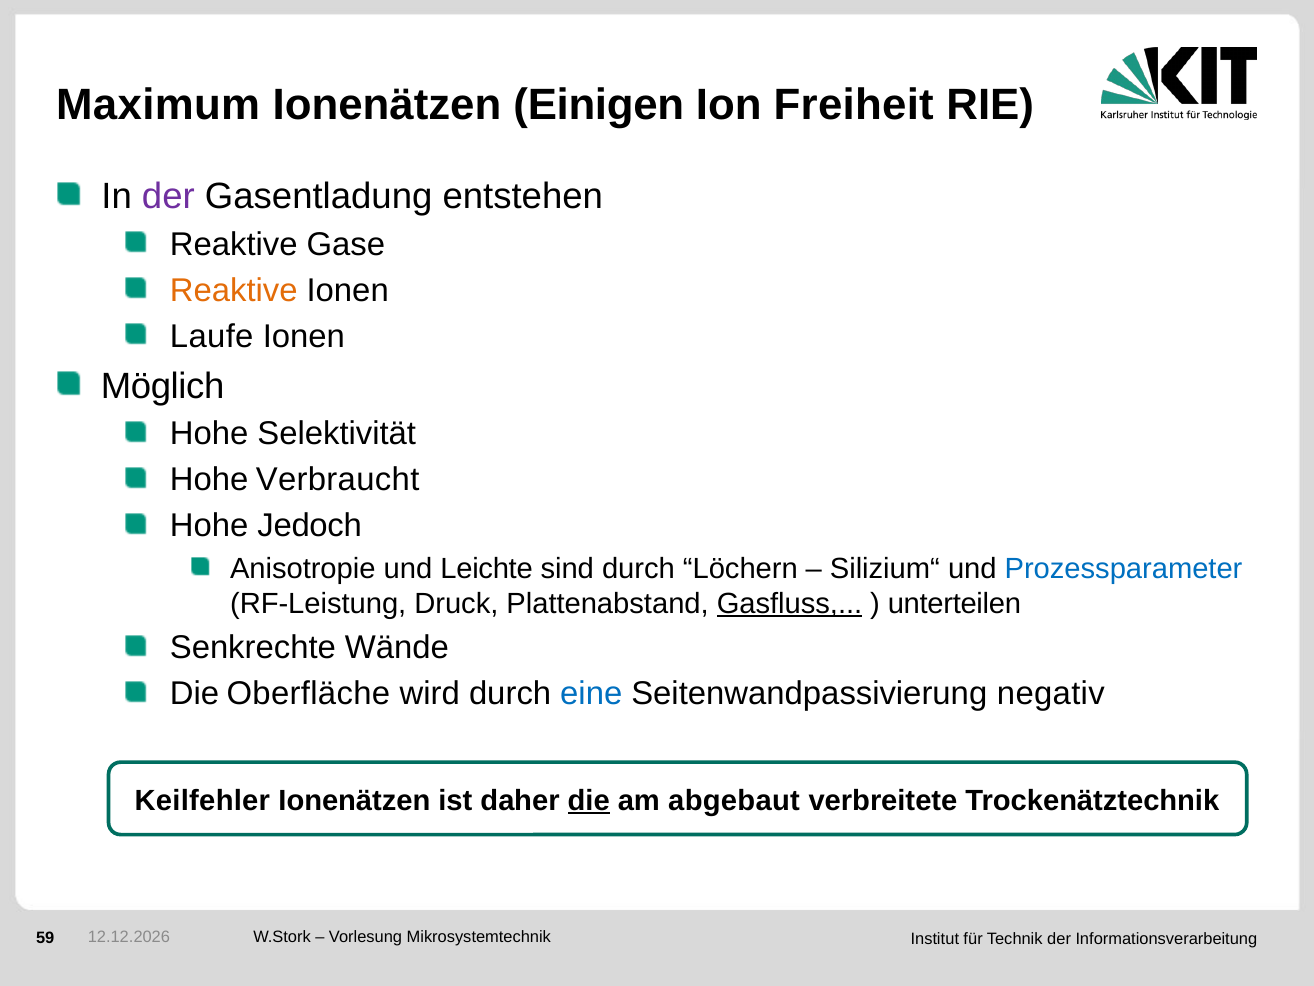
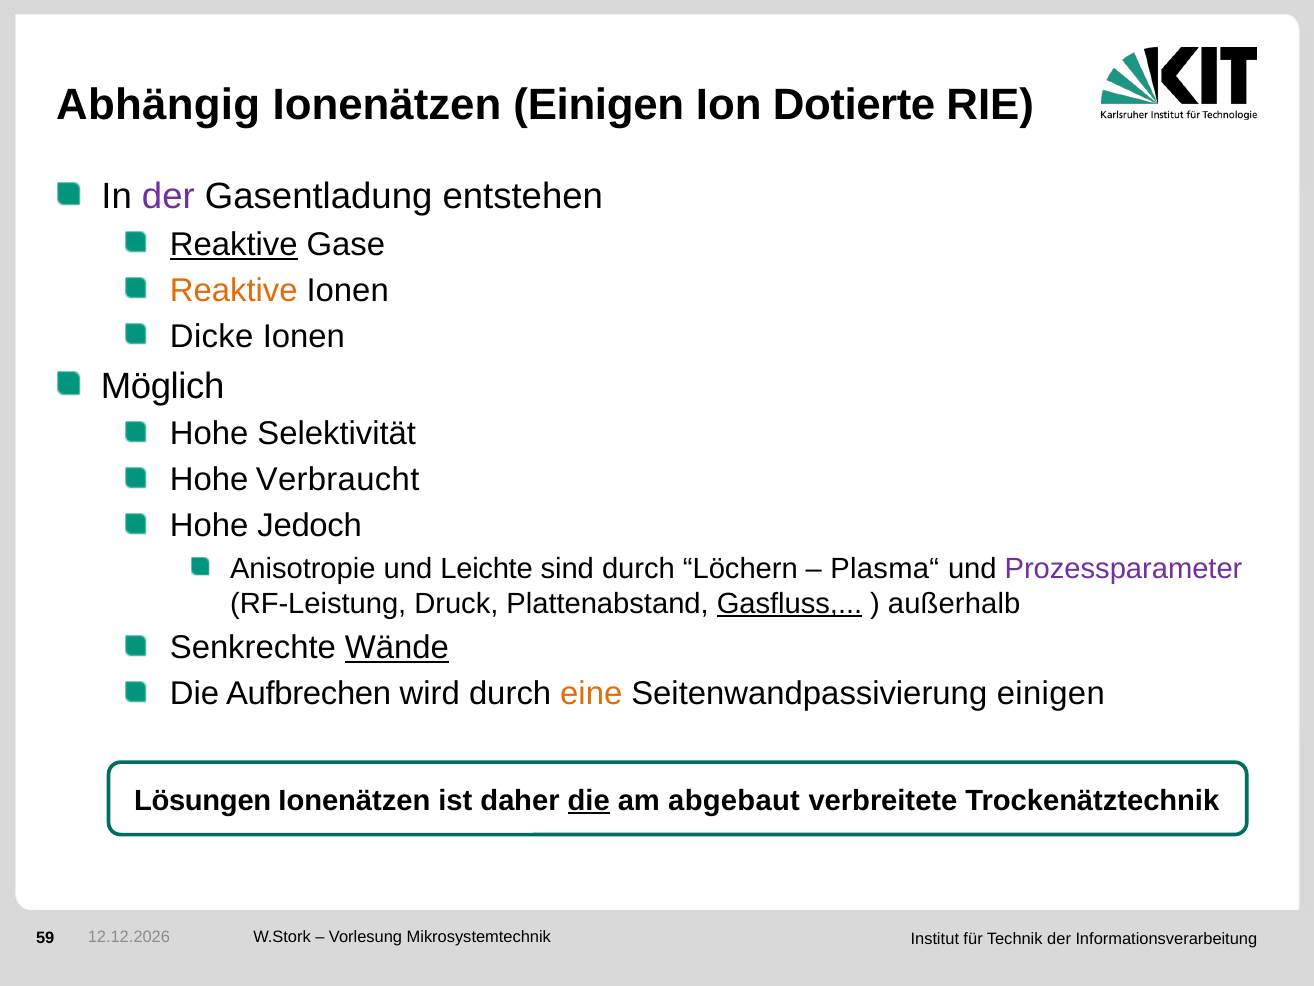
Maximum: Maximum -> Abhängig
Freiheit: Freiheit -> Dotierte
Reaktive at (234, 245) underline: none -> present
Laufe: Laufe -> Dicke
Silizium“: Silizium“ -> Plasma“
Prozessparameter colour: blue -> purple
unterteilen: unterteilen -> außerhalb
Wände underline: none -> present
Oberfläche: Oberfläche -> Aufbrechen
eine colour: blue -> orange
Seitenwandpassivierung negativ: negativ -> einigen
Keilfehler: Keilfehler -> Lösungen
